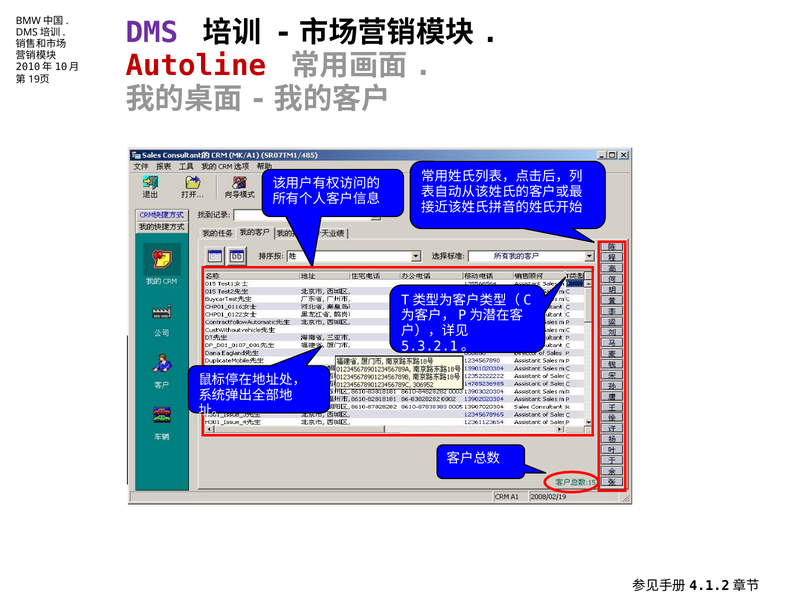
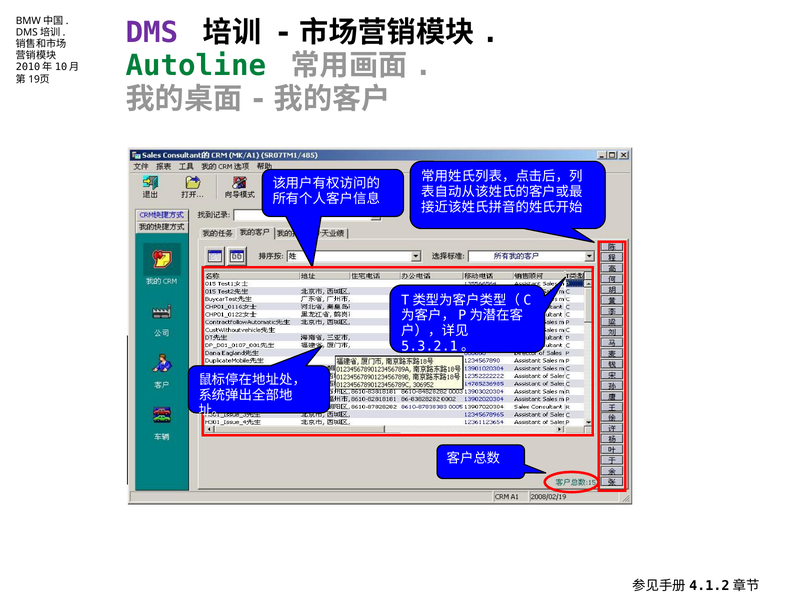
Autoline colour: red -> green
